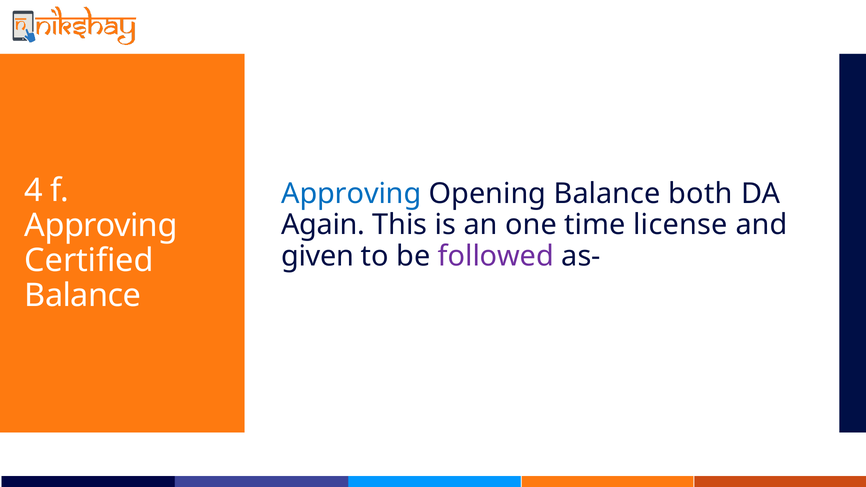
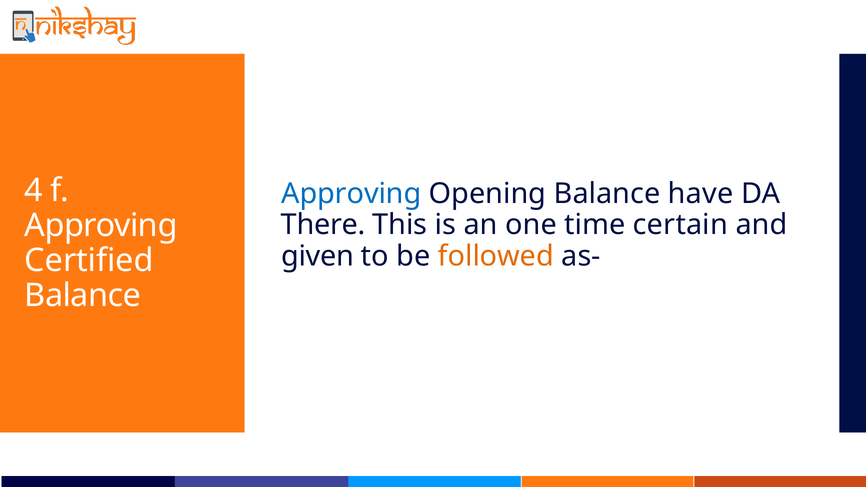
both: both -> have
Again: Again -> There
license: license -> certain
followed colour: purple -> orange
